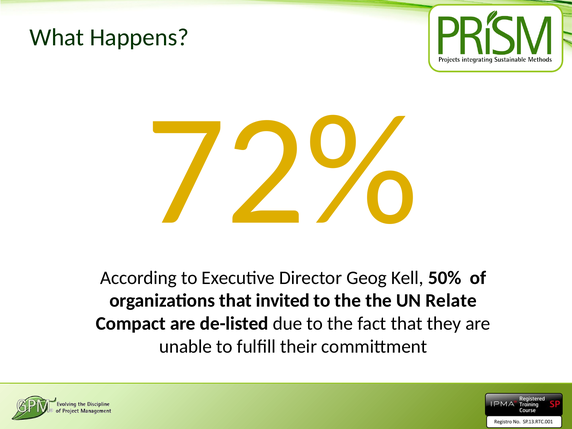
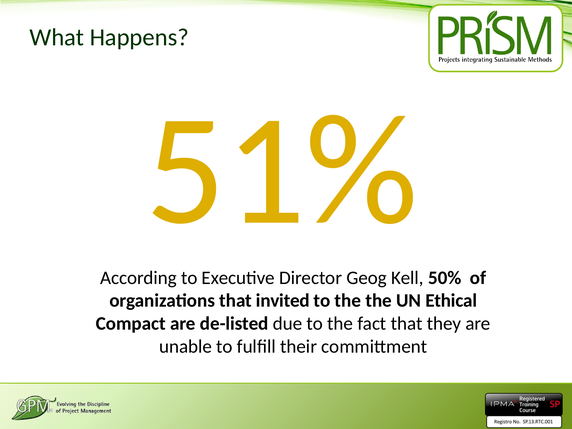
72%: 72% -> 51%
Relate: Relate -> Ethical
